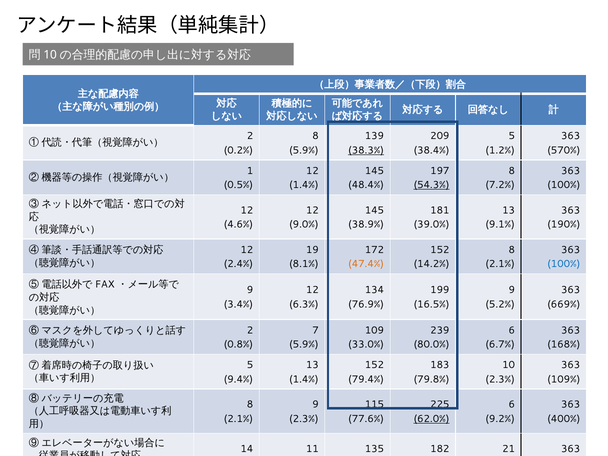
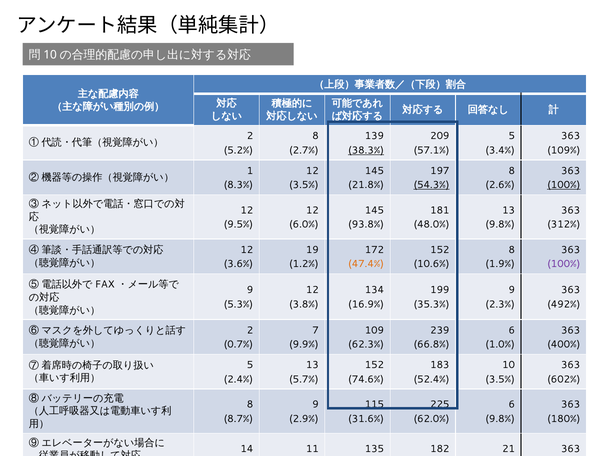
0.2%: 0.2% -> 5.2%
5.9% at (304, 150): 5.9% -> 2.7%
38.4%: 38.4% -> 57.1%
1.2%: 1.2% -> 3.4%
570%: 570% -> 109%
0.5%: 0.5% -> 8.3%
1.4% at (304, 185): 1.4% -> 3.5%
48.4%: 48.4% -> 21.8%
7.2%: 7.2% -> 2.6%
100% at (564, 185) underline: none -> present
4.6%: 4.6% -> 9.5%
9.0%: 9.0% -> 6.0%
38.9%: 38.9% -> 93.8%
39.0%: 39.0% -> 48.0%
9.1% at (500, 225): 9.1% -> 9.8%
190%: 190% -> 312%
2.4%: 2.4% -> 3.6%
8.1%: 8.1% -> 1.2%
14.2%: 14.2% -> 10.6%
2.1% at (500, 264): 2.1% -> 1.9%
100% at (564, 264) colour: blue -> purple
3.4%: 3.4% -> 5.3%
6.3%: 6.3% -> 3.8%
76.9%: 76.9% -> 16.9%
16.5%: 16.5% -> 35.3%
5.2%: 5.2% -> 2.3%
669%: 669% -> 492%
0.8%: 0.8% -> 0.7%
5.9% at (304, 345): 5.9% -> 9.9%
33.0%: 33.0% -> 62.3%
80.0%: 80.0% -> 66.8%
6.7%: 6.7% -> 1.0%
168%: 168% -> 400%
9.4%: 9.4% -> 2.4%
1.4% at (304, 379): 1.4% -> 5.7%
79.4%: 79.4% -> 74.6%
79.8%: 79.8% -> 52.4%
2.3% at (500, 379): 2.3% -> 3.5%
109%: 109% -> 602%
2.1% at (238, 419): 2.1% -> 8.7%
2.3% at (304, 419): 2.3% -> 2.9%
77.6%: 77.6% -> 31.6%
62.0% underline: present -> none
9.2% at (500, 419): 9.2% -> 9.8%
400%: 400% -> 180%
